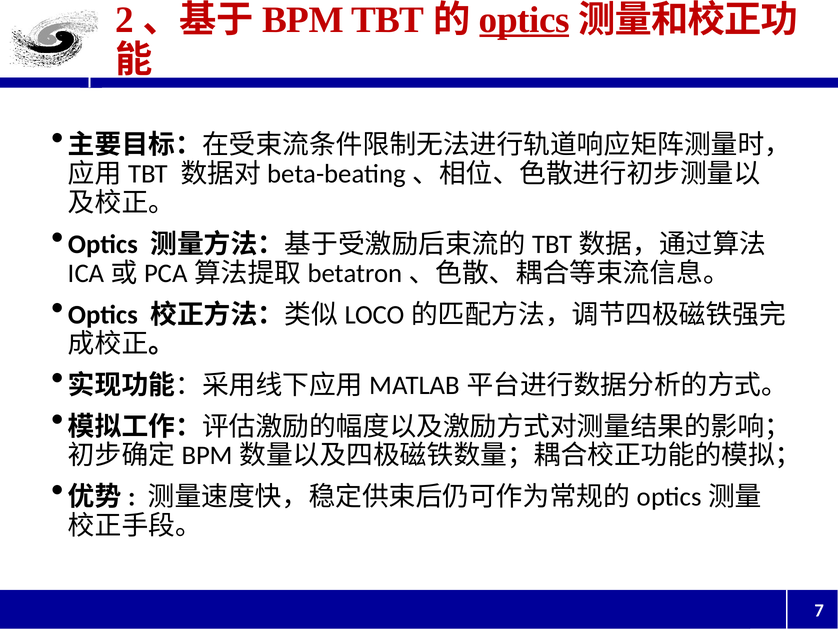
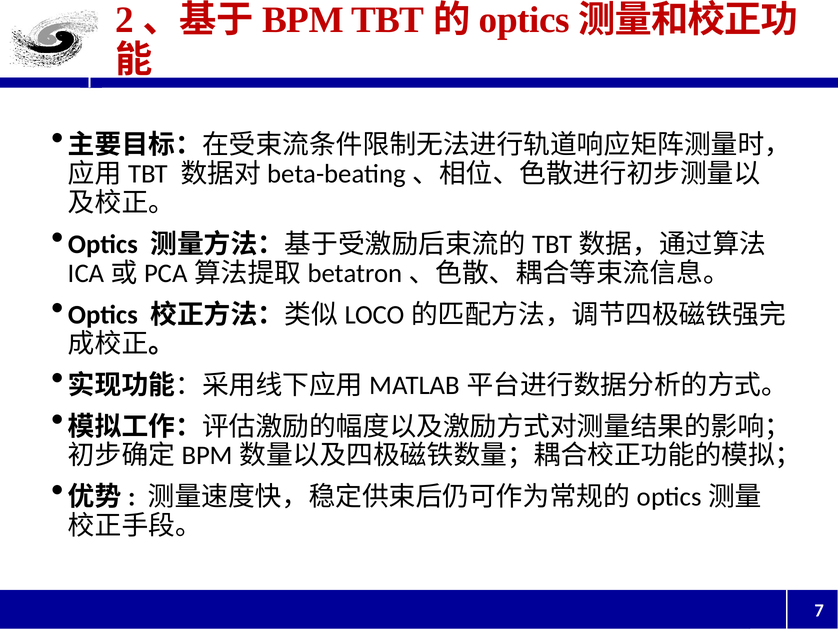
optics underline: present -> none
